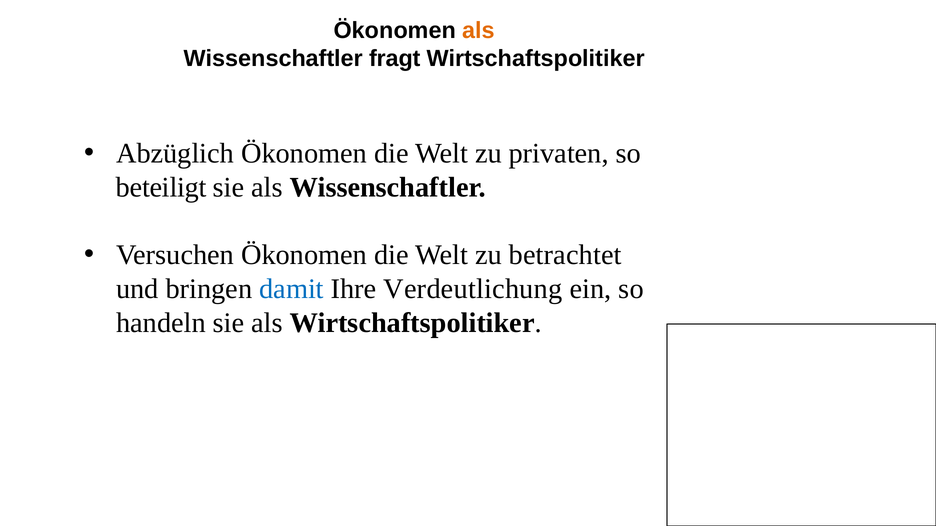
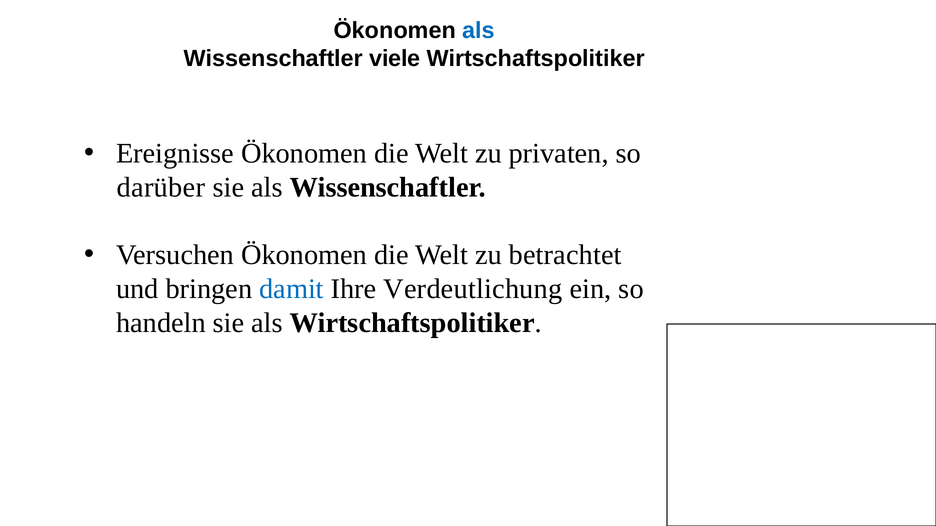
als at (479, 31) colour: orange -> blue
fragt: fragt -> viele
Abzüglich: Abzüglich -> Ereignisse
beteiligt: beteiligt -> darüber
